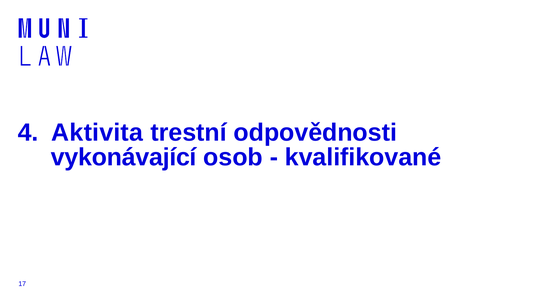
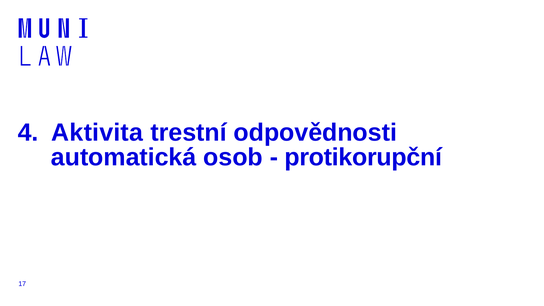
vykonávající: vykonávající -> automatická
kvalifikované: kvalifikované -> protikorupční
